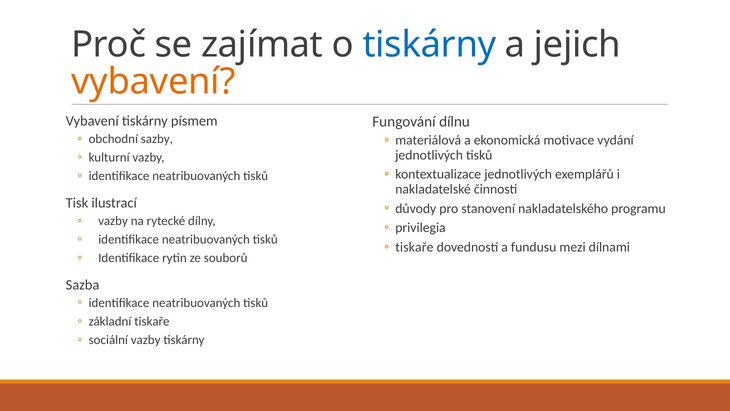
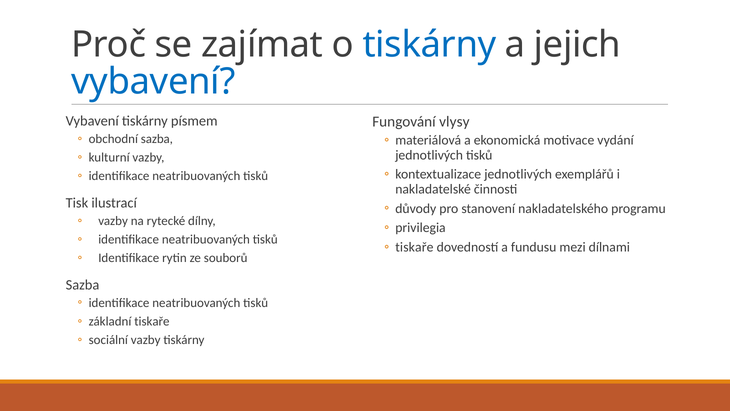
vybavení at (153, 82) colour: orange -> blue
dílnu: dílnu -> vlysy
obchodní sazby: sazby -> sazba
